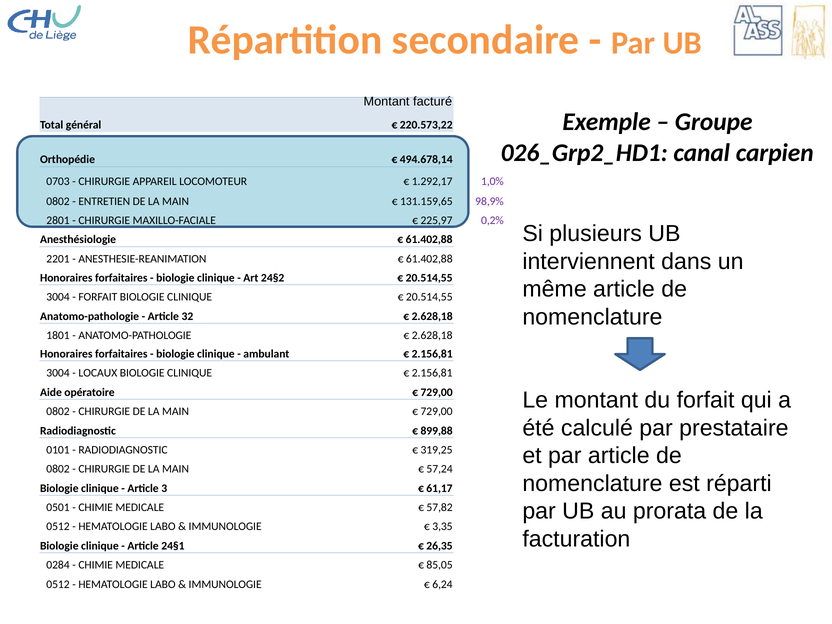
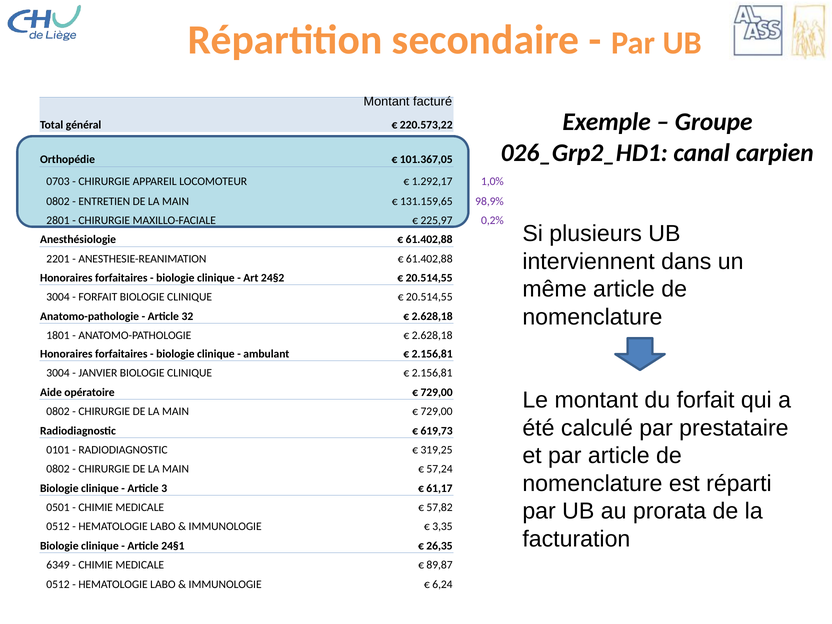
494.678,14: 494.678,14 -> 101.367,05
LOCAUX: LOCAUX -> JANVIER
899,88: 899,88 -> 619,73
0284: 0284 -> 6349
85,05: 85,05 -> 89,87
